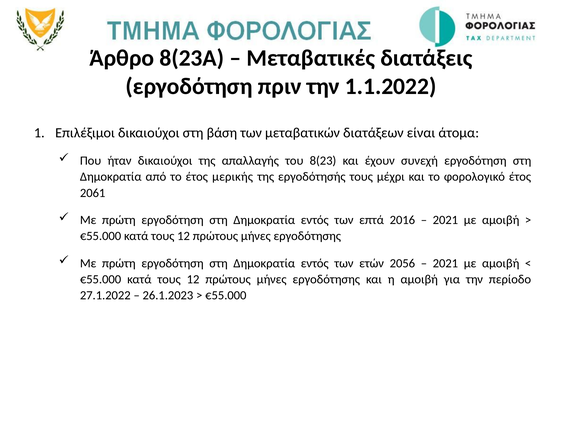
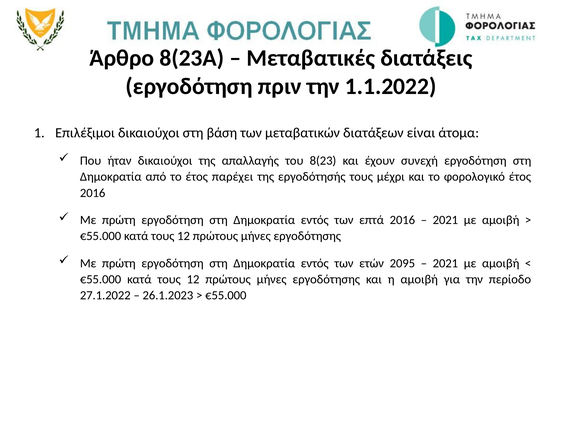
μερικής: μερικής -> παρέχει
2061 at (93, 193): 2061 -> 2016
2056: 2056 -> 2095
